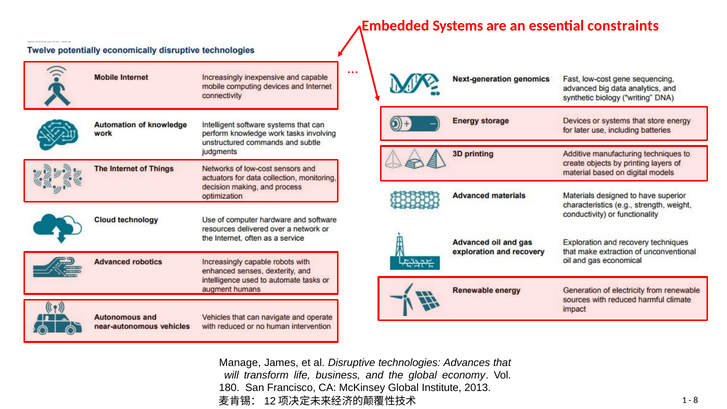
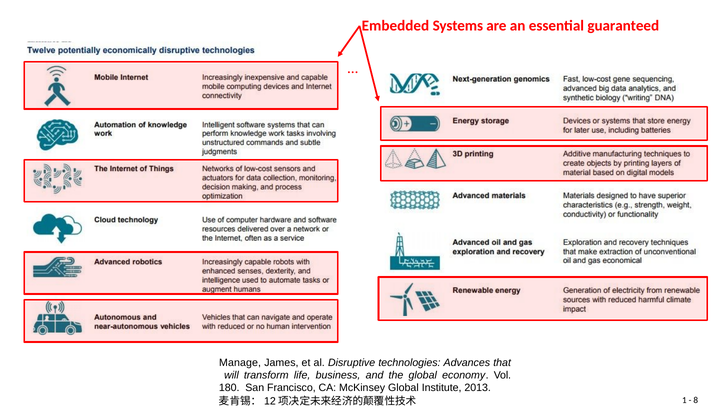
constraints: constraints -> guaranteed
